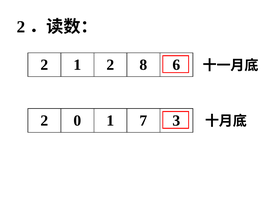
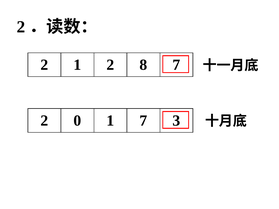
8 6: 6 -> 7
